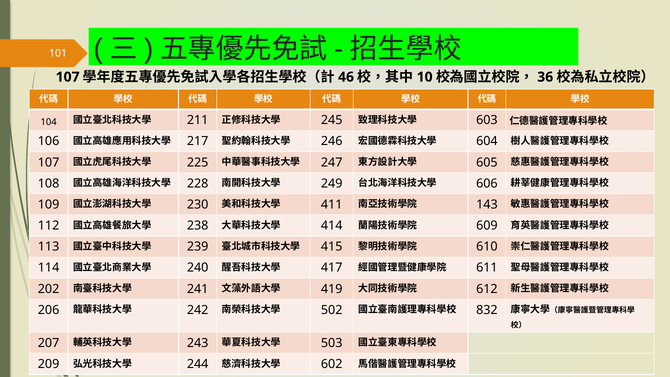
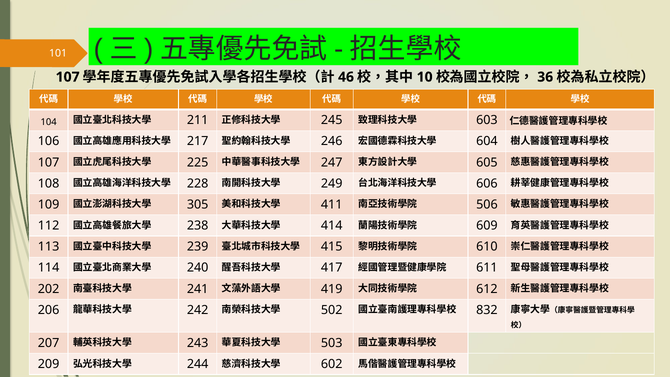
230: 230 -> 305
143: 143 -> 506
